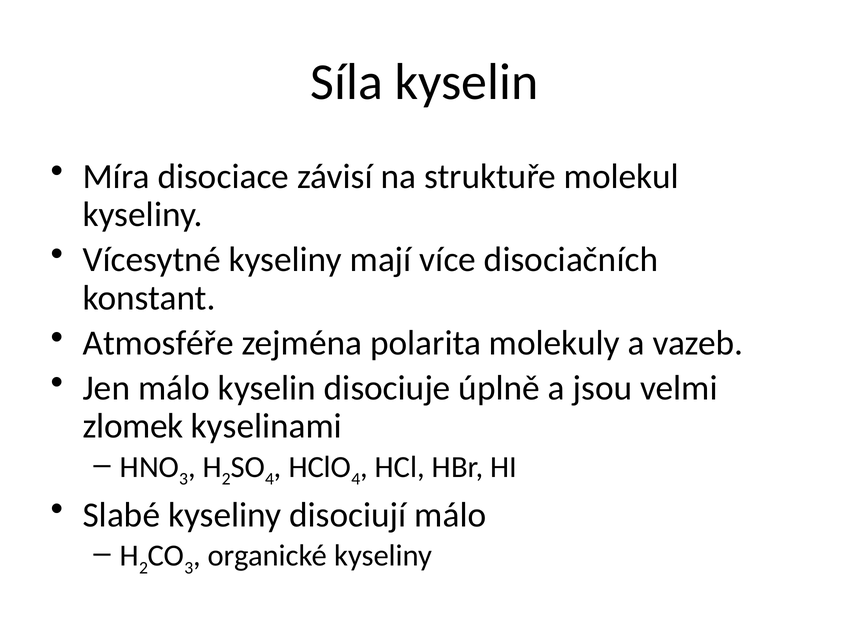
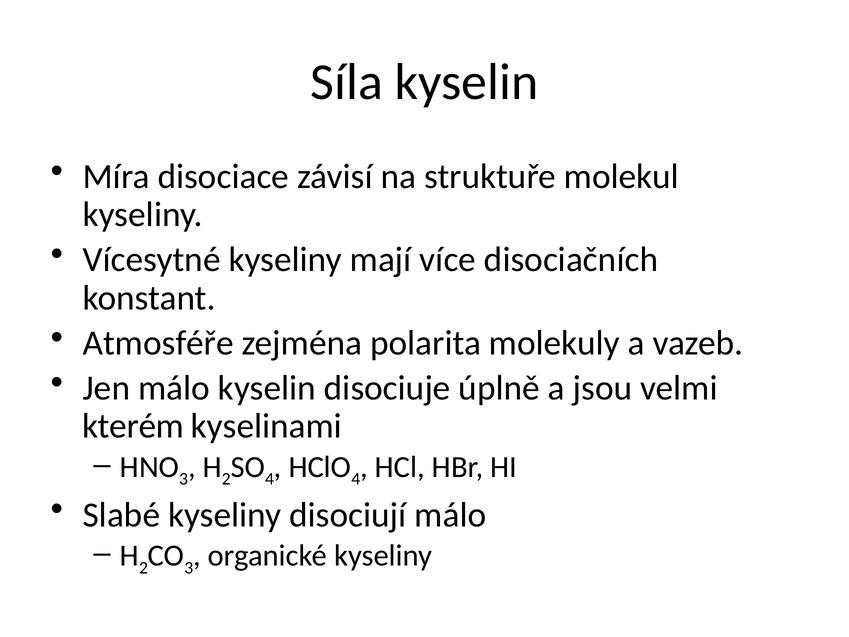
zlomek: zlomek -> kterém
